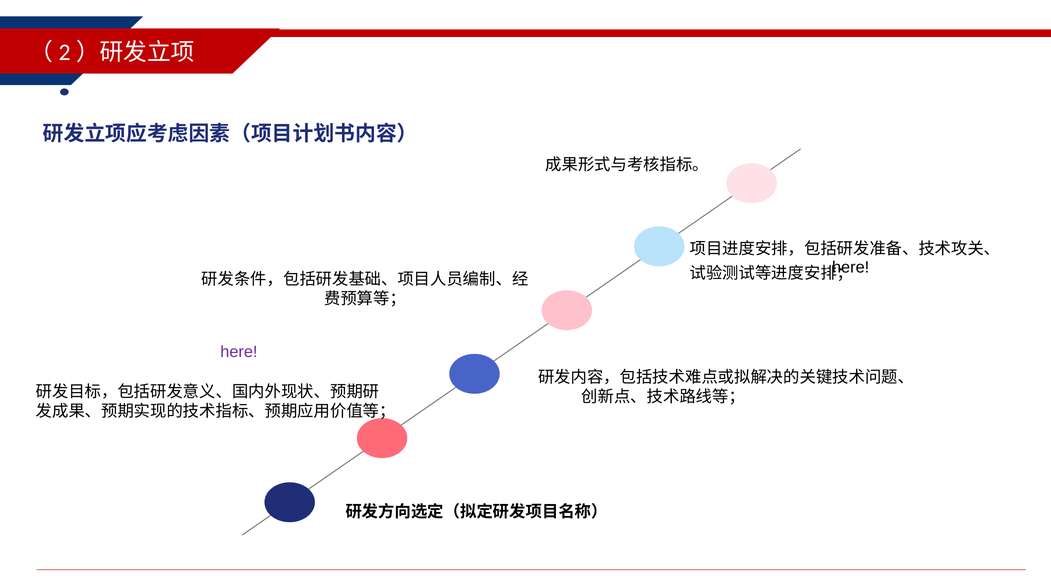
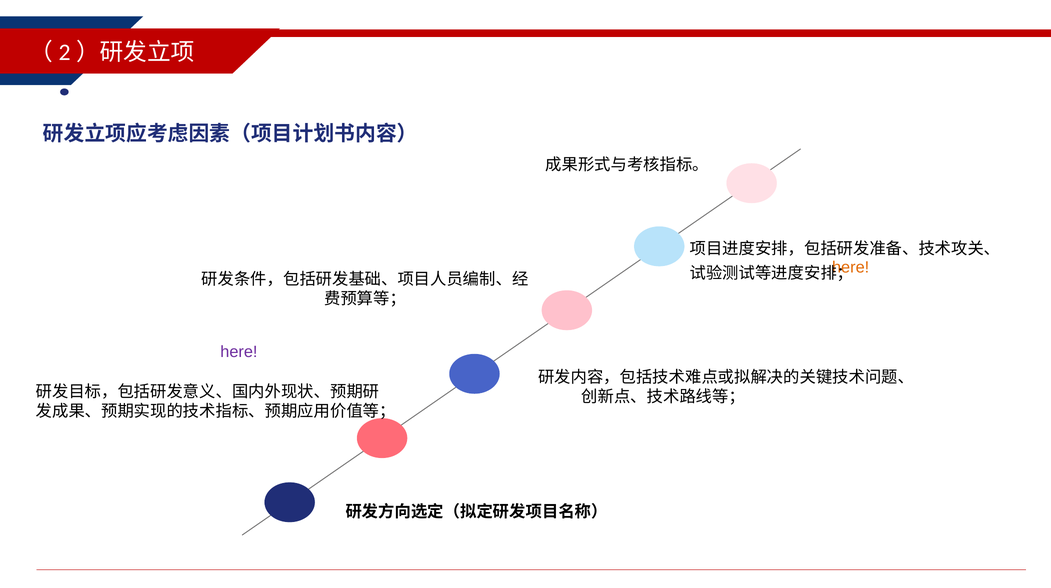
here at (851, 268) colour: black -> orange
